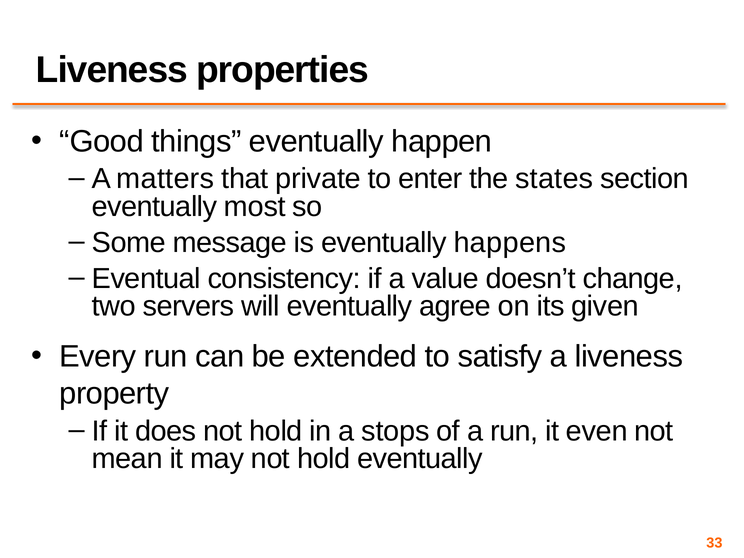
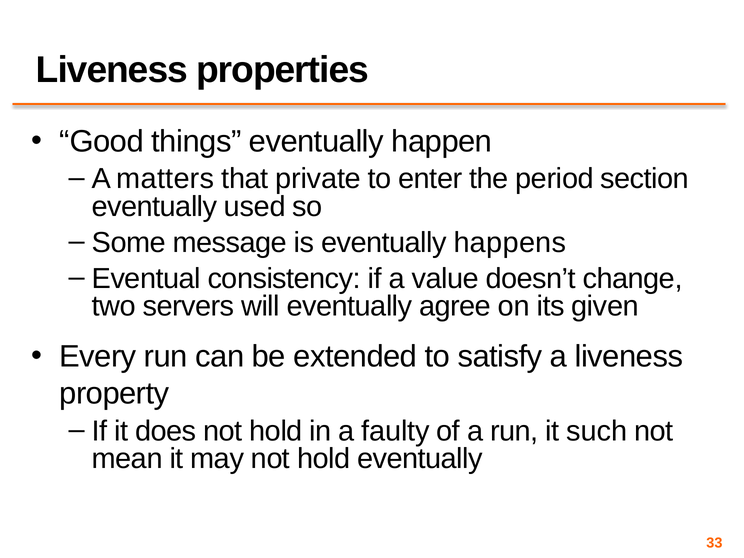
states: states -> period
most: most -> used
stops: stops -> faulty
even: even -> such
